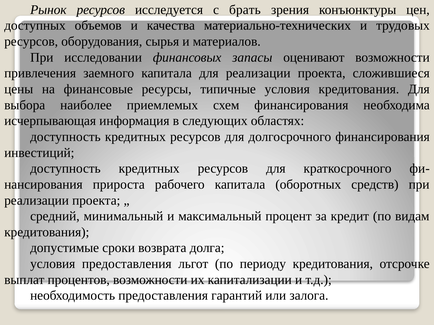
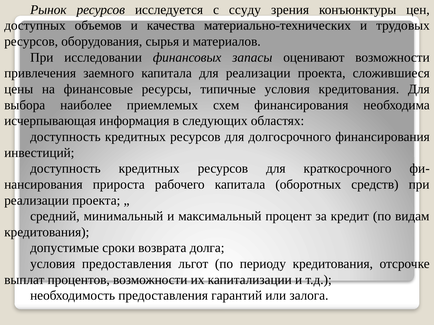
брать: брать -> ссуду
